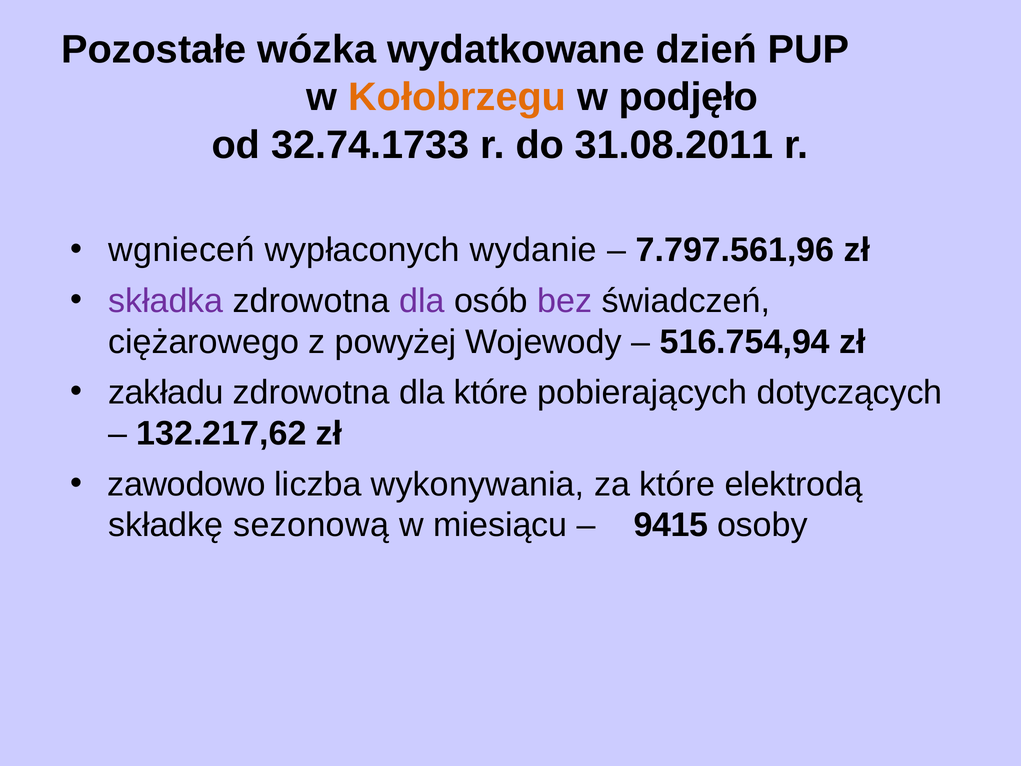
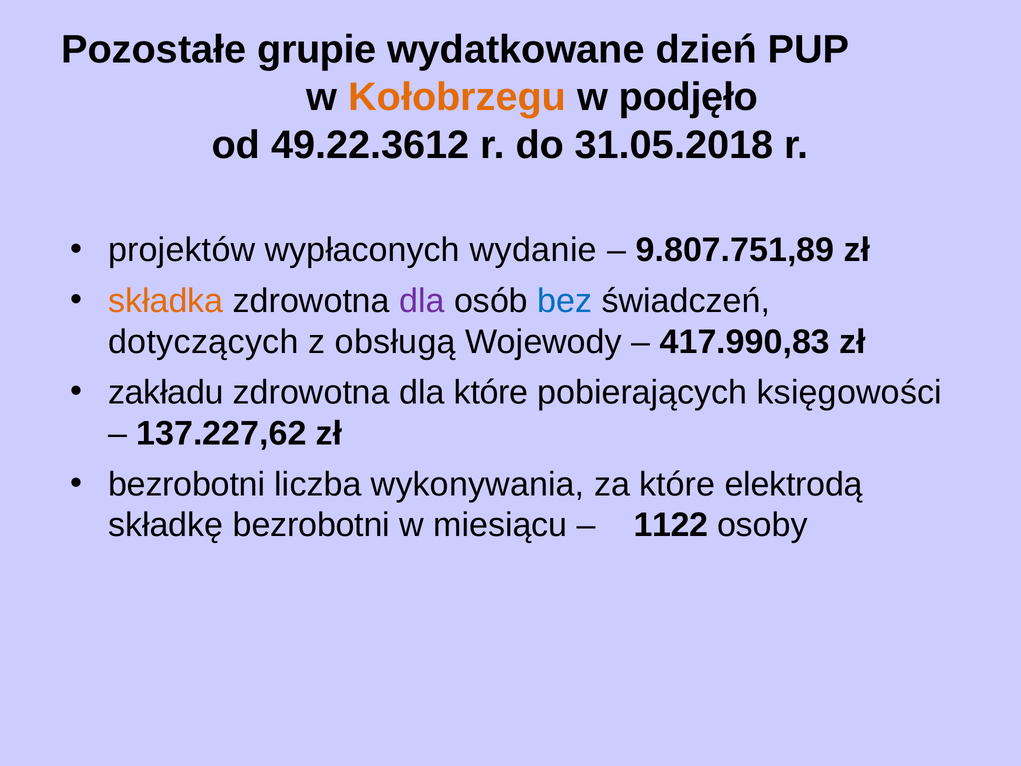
wózka: wózka -> grupie
32.74.1733: 32.74.1733 -> 49.22.3612
31.08.2011: 31.08.2011 -> 31.05.2018
wgnieceń: wgnieceń -> projektów
7.797.561,96: 7.797.561,96 -> 9.807.751,89
składka colour: purple -> orange
bez colour: purple -> blue
ciężarowego: ciężarowego -> dotyczących
powyżej: powyżej -> obsługą
516.754,94: 516.754,94 -> 417.990,83
dotyczących: dotyczących -> księgowości
132.217,62: 132.217,62 -> 137.227,62
zawodowo at (187, 484): zawodowo -> bezrobotni
składkę sezonową: sezonową -> bezrobotni
9415: 9415 -> 1122
